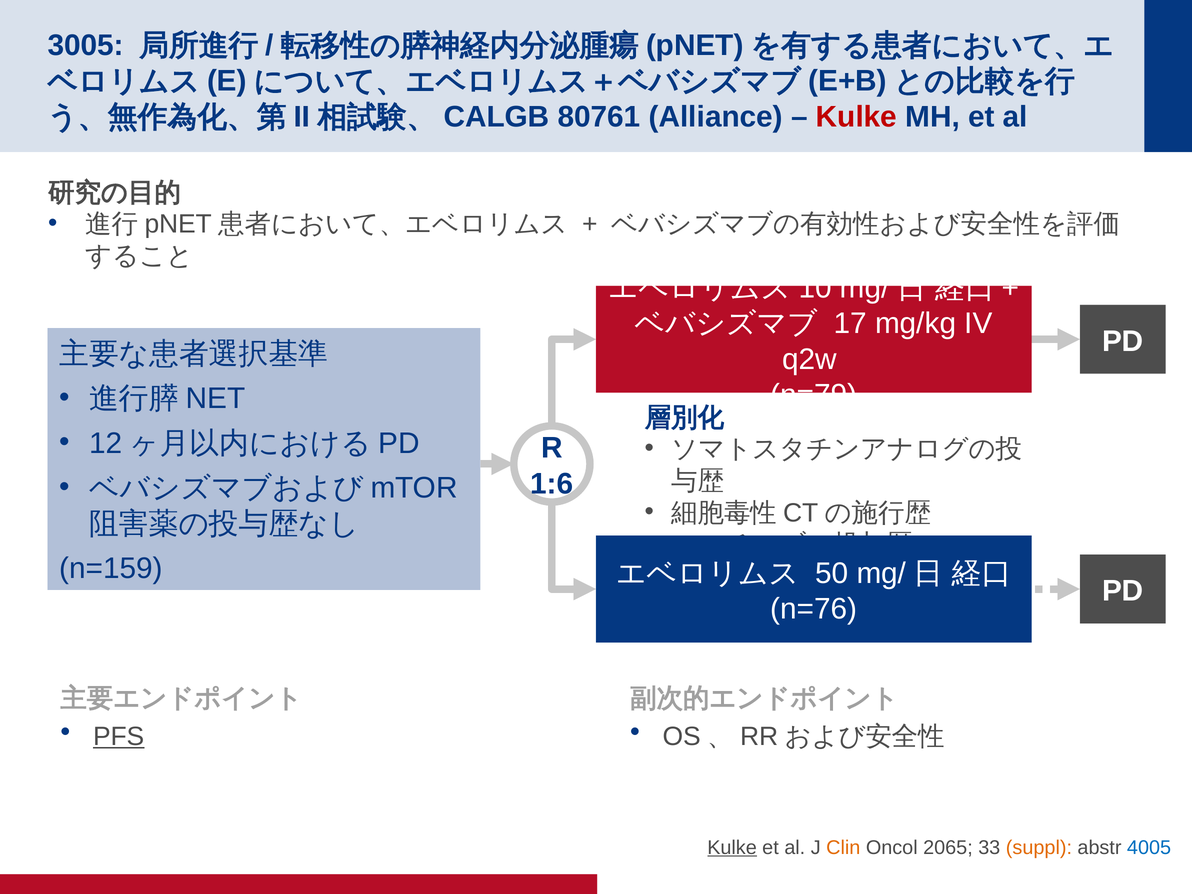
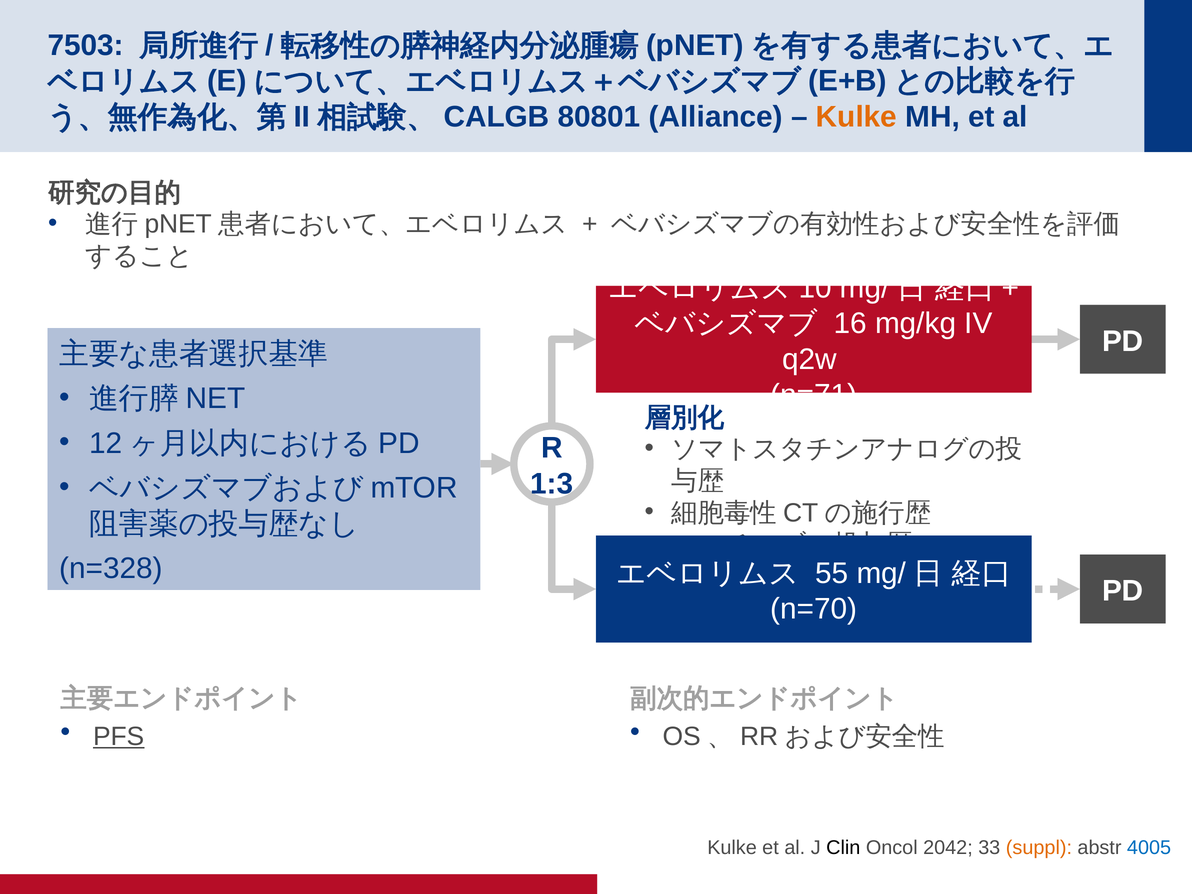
3005: 3005 -> 7503
80761: 80761 -> 80801
Kulke at (856, 117) colour: red -> orange
17: 17 -> 16
n=79: n=79 -> n=71
1:6: 1:6 -> 1:3
n=159: n=159 -> n=328
50: 50 -> 55
n=76: n=76 -> n=70
Kulke at (732, 848) underline: present -> none
Clin colour: orange -> black
2065: 2065 -> 2042
